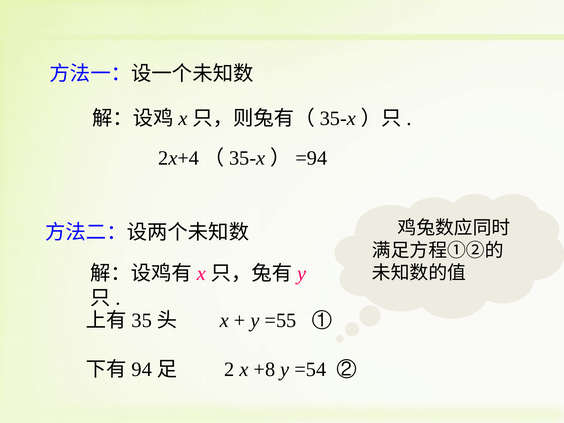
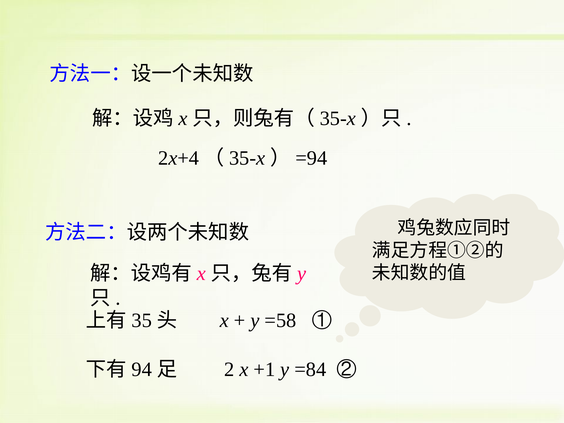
=55: =55 -> =58
+8: +8 -> +1
=54: =54 -> =84
